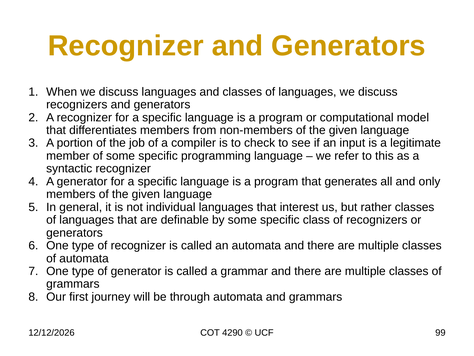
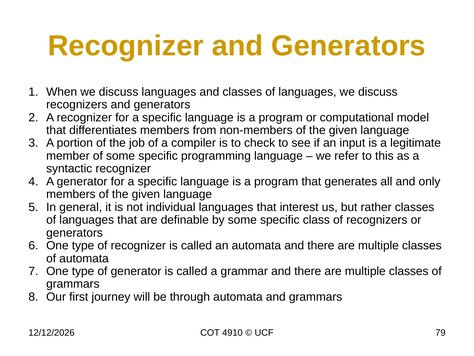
4290: 4290 -> 4910
99: 99 -> 79
